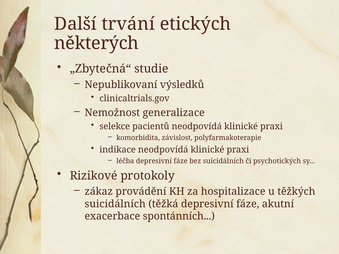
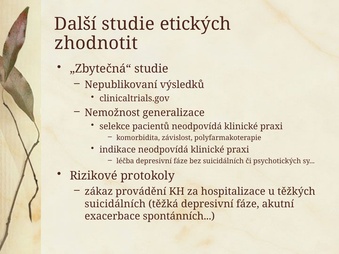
Další trvání: trvání -> studie
některých: některých -> zhodnotit
